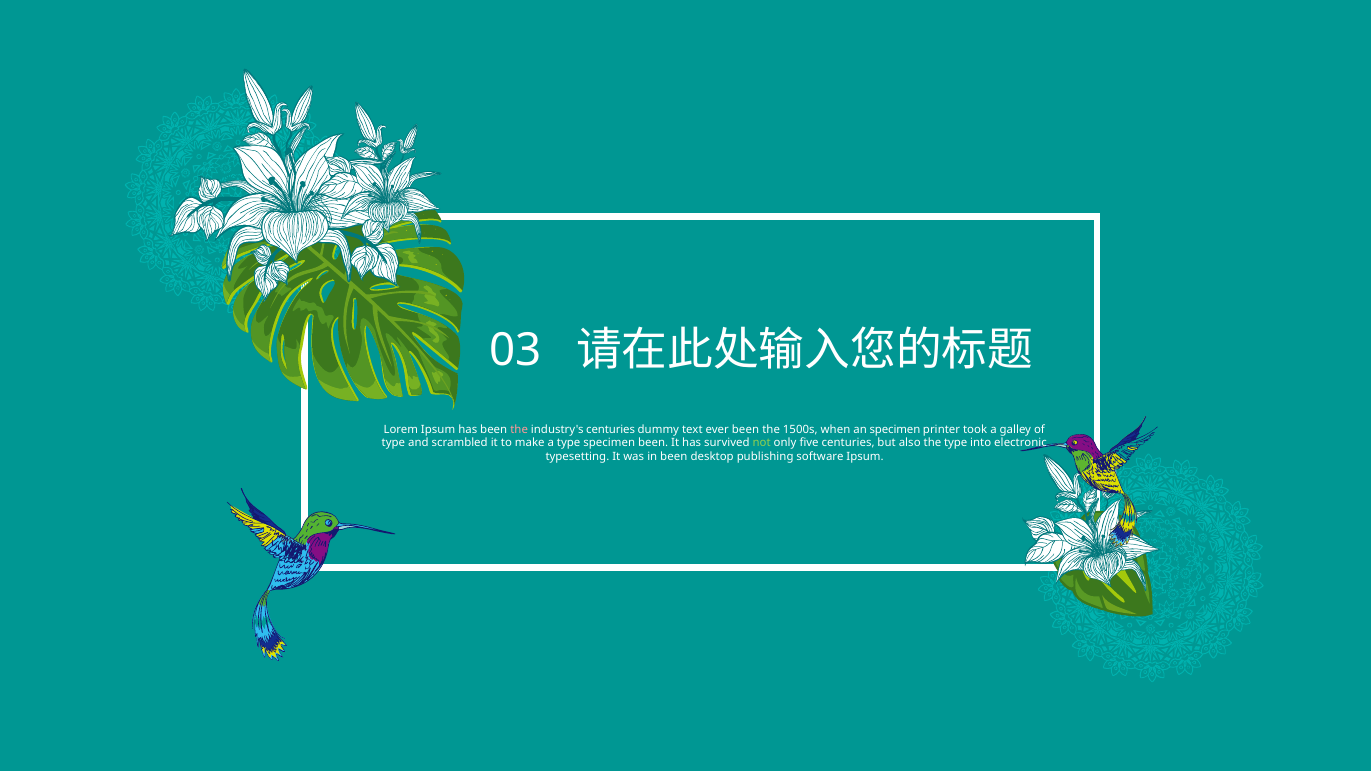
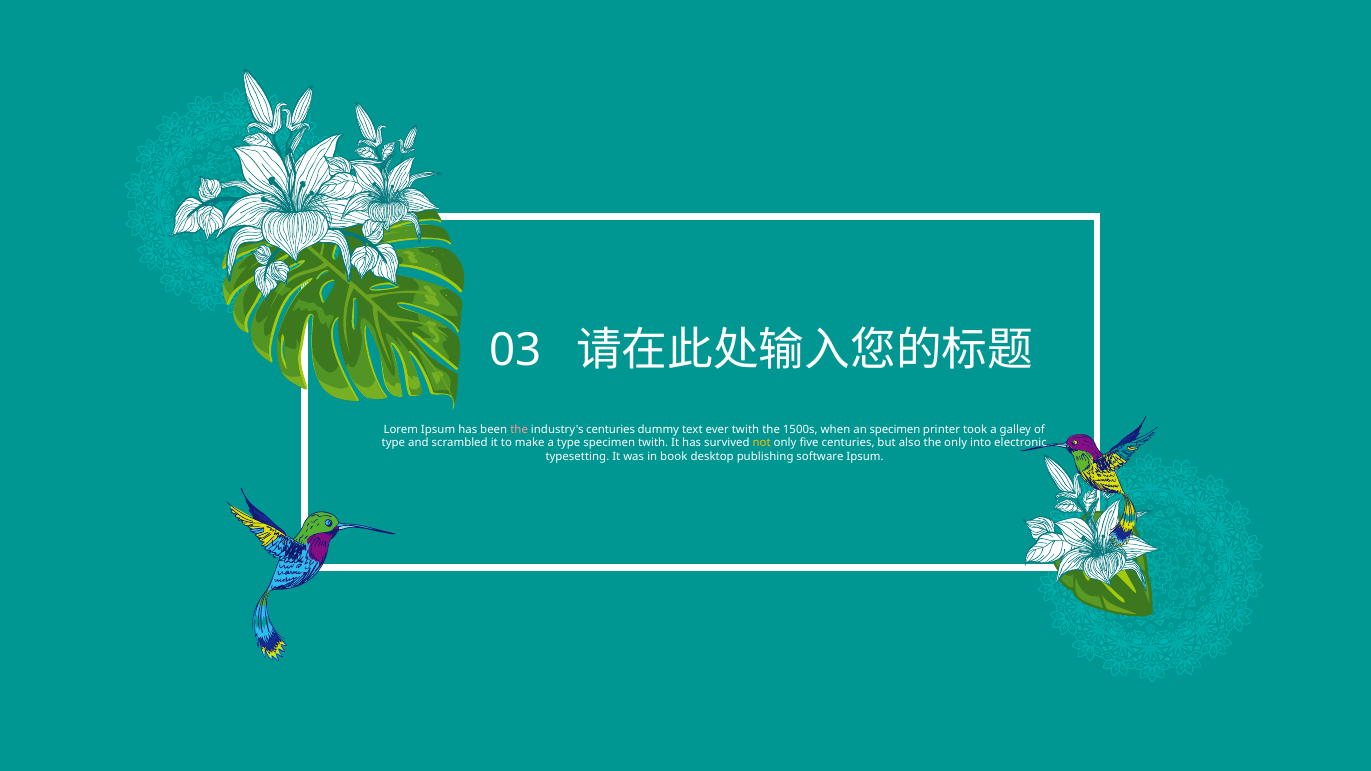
ever been: been -> twith
specimen been: been -> twith
not colour: light green -> yellow
the type: type -> only
in been: been -> book
